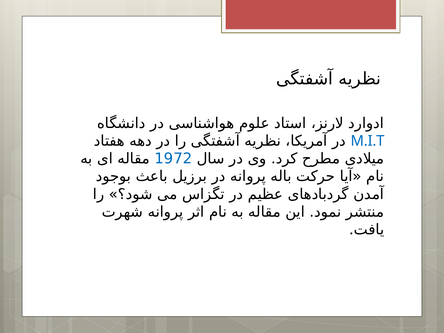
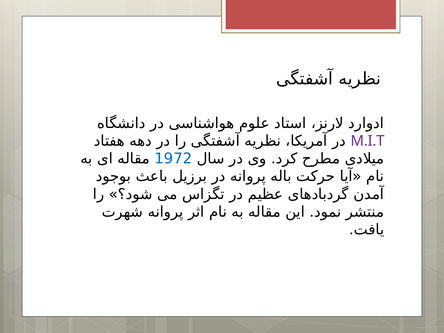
M.I.T colour: blue -> purple
